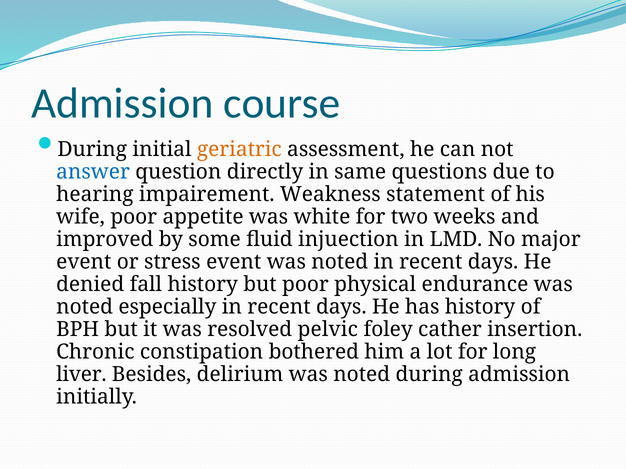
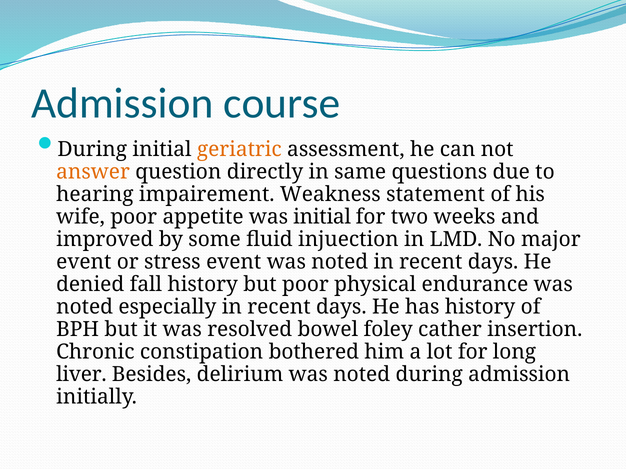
answer colour: blue -> orange
was white: white -> initial
pelvic: pelvic -> bowel
